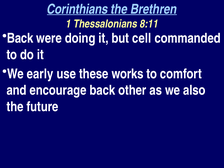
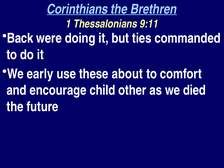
8:11: 8:11 -> 9:11
cell: cell -> ties
works: works -> about
encourage back: back -> child
also: also -> died
